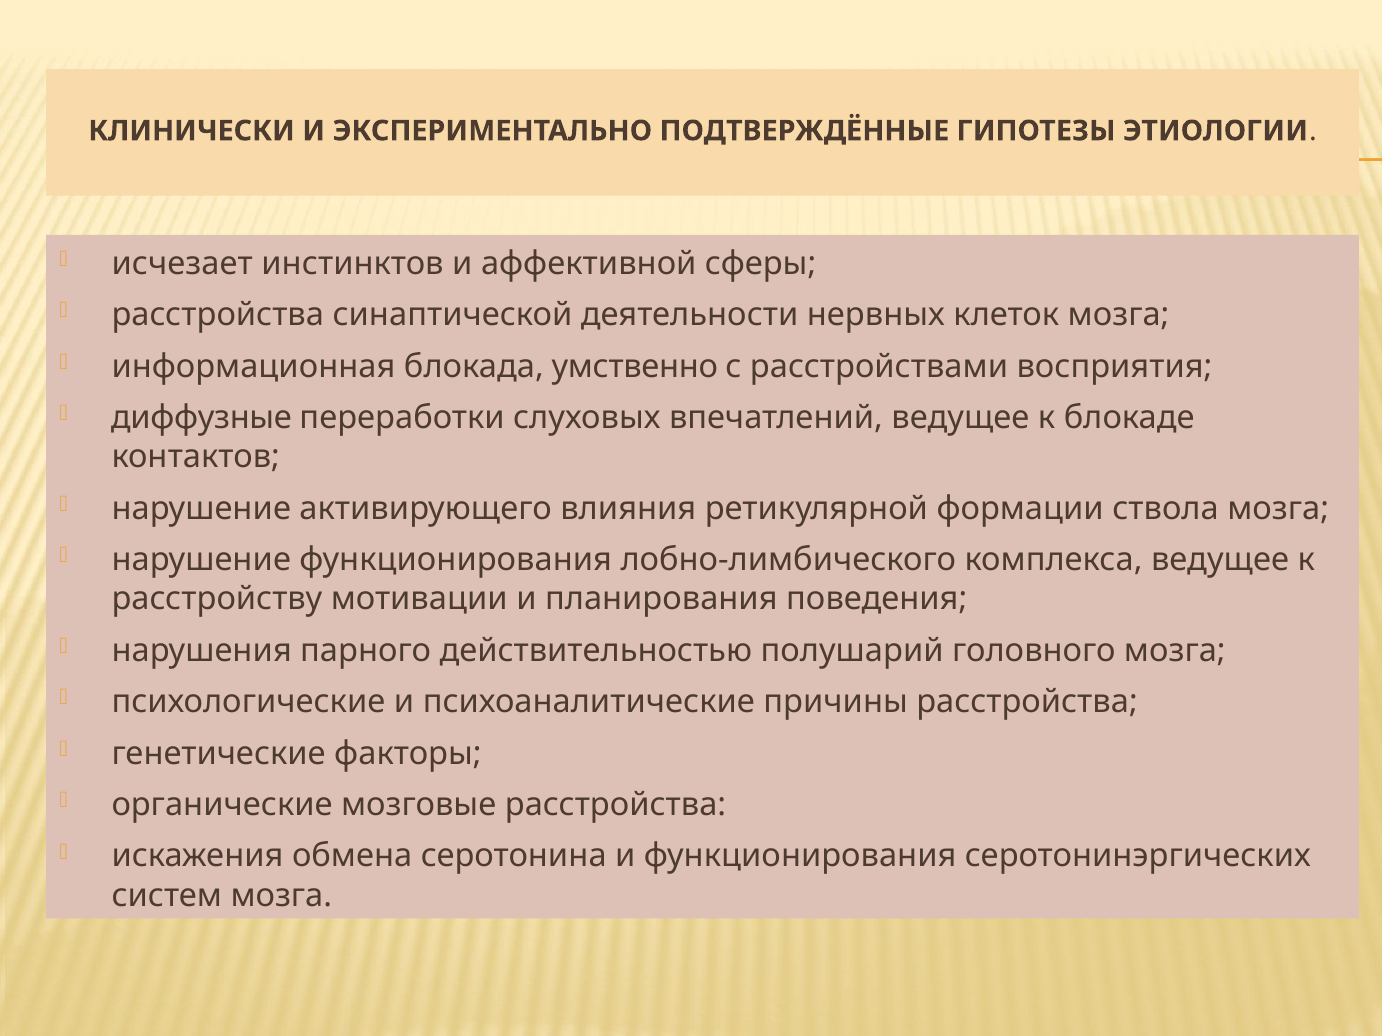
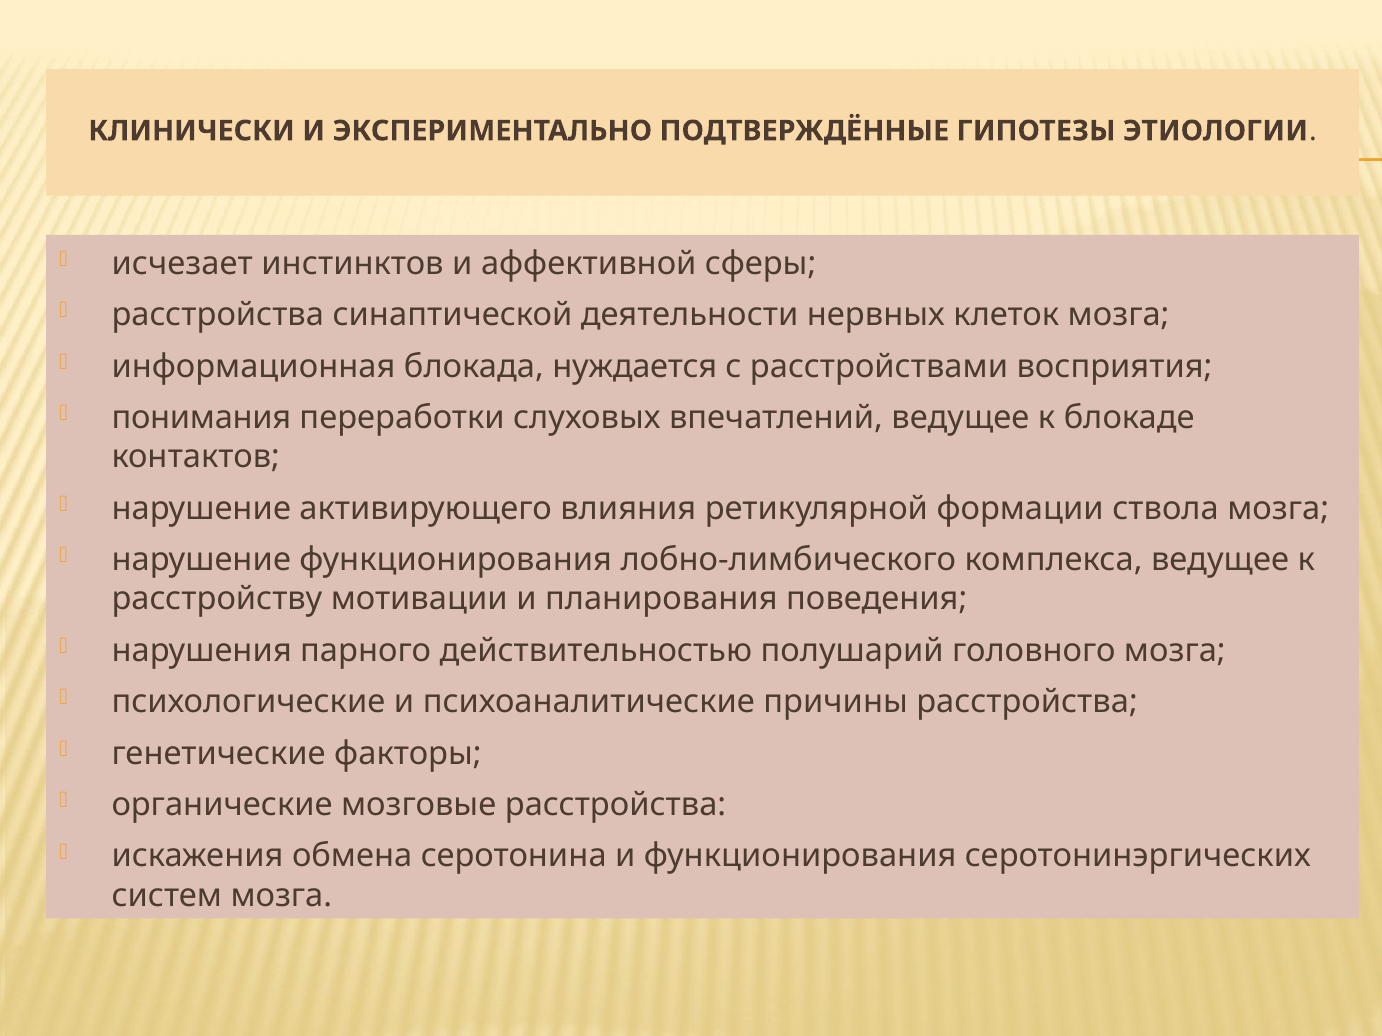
умственно: умственно -> нуждается
диффузные: диффузные -> понимания
